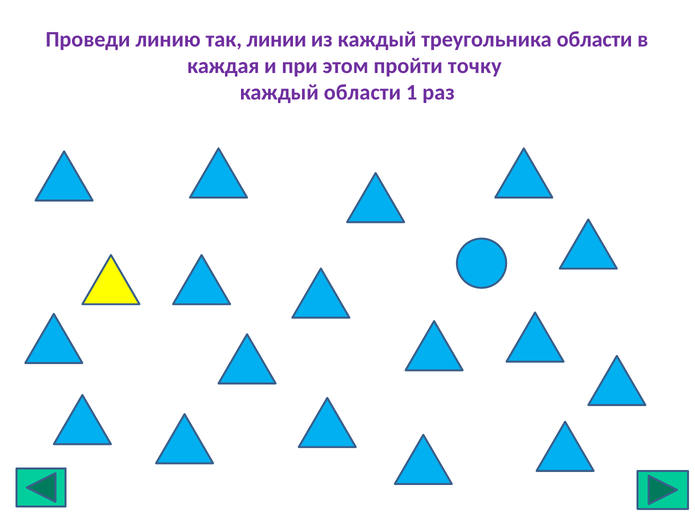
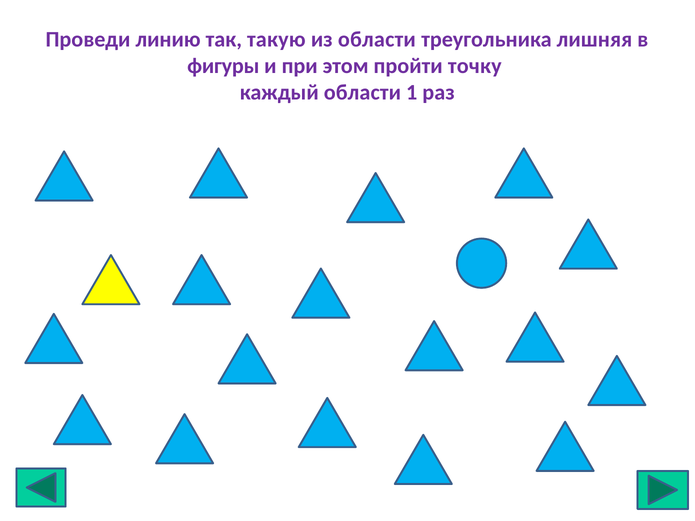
линии: линии -> такую
из каждый: каждый -> области
треугольника области: области -> лишняя
каждая: каждая -> фигуры
